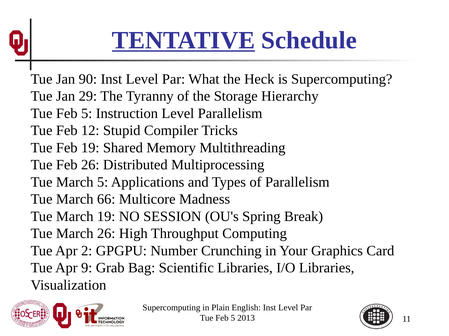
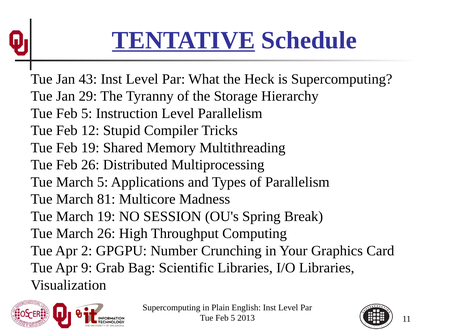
90: 90 -> 43
66: 66 -> 81
